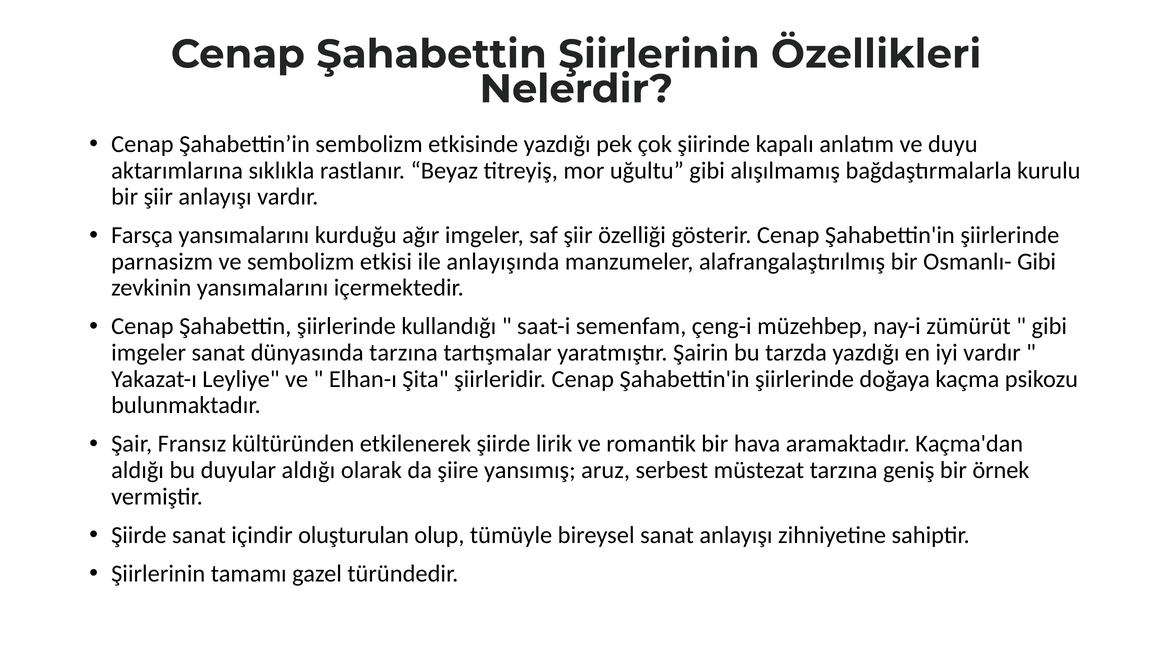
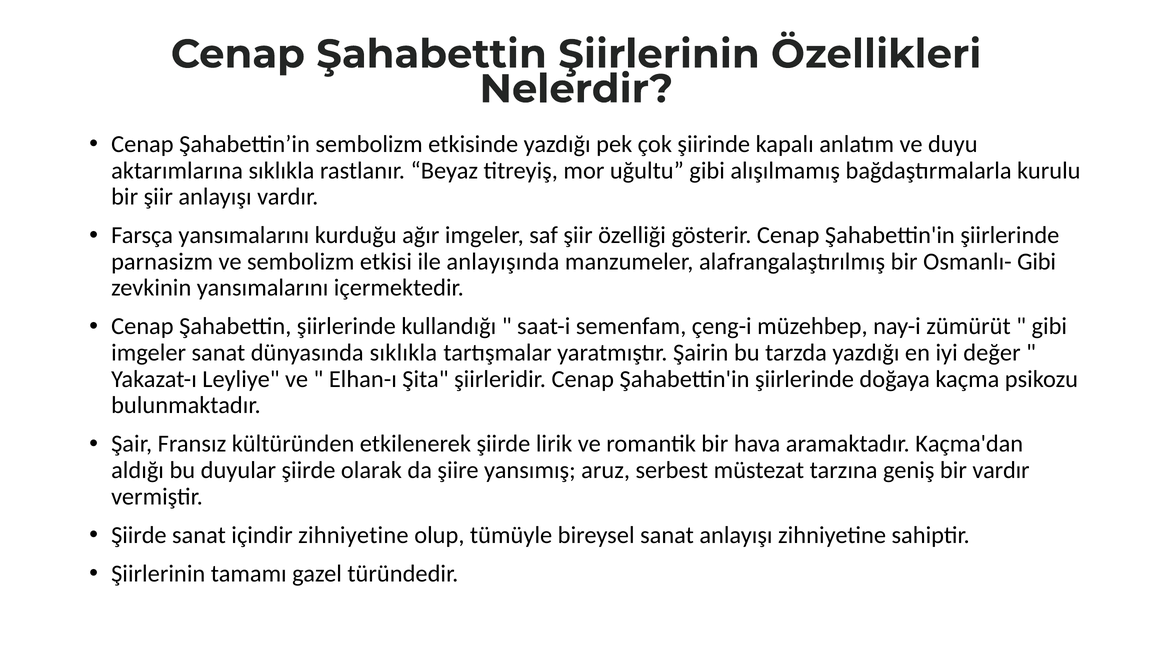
dünyasında tarzına: tarzına -> sıklıkla
iyi vardır: vardır -> değer
duyular aldığı: aldığı -> şiirde
bir örnek: örnek -> vardır
içindir oluşturulan: oluşturulan -> zihniyetine
